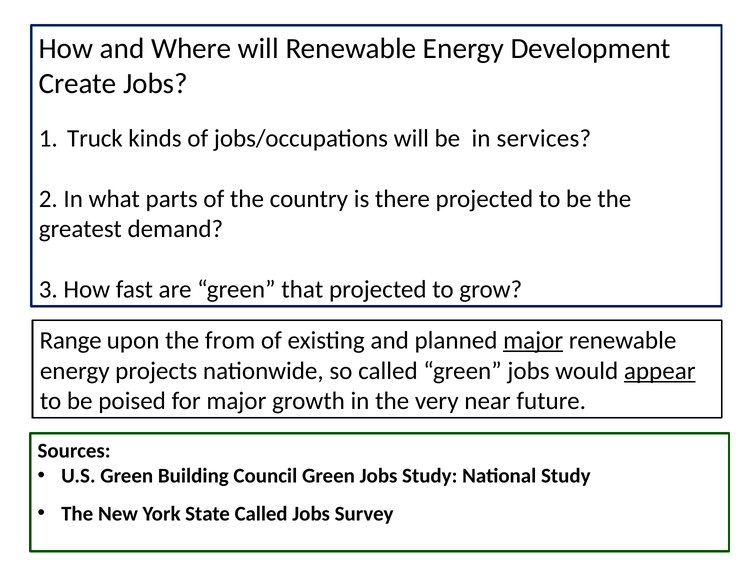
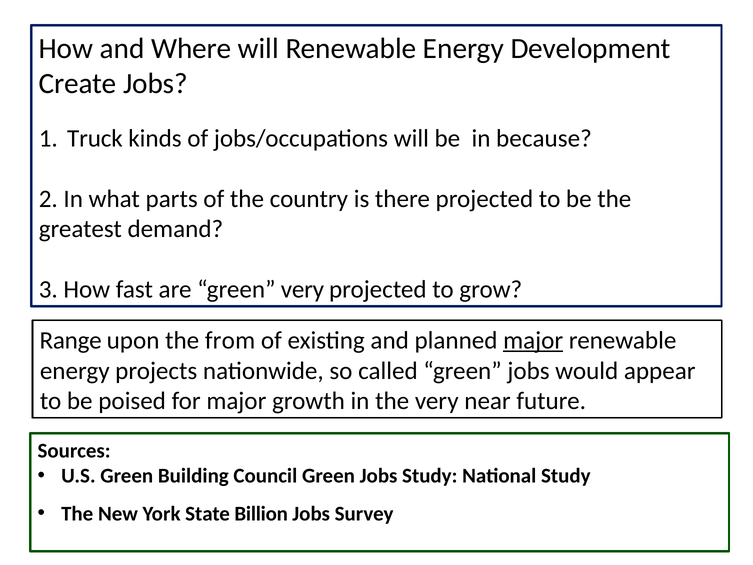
services: services -> because
green that: that -> very
appear underline: present -> none
State Called: Called -> Billion
